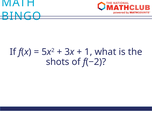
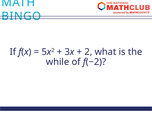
1: 1 -> 2
shots: shots -> while
